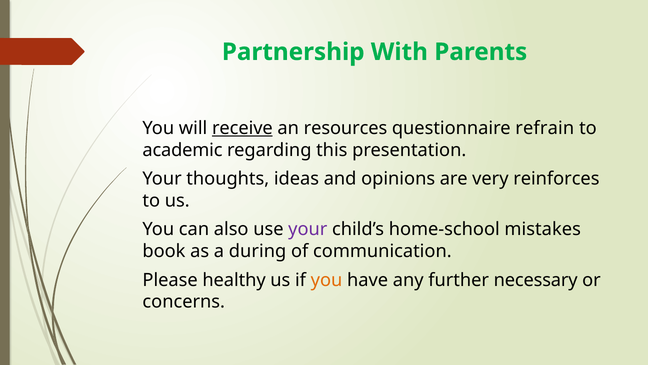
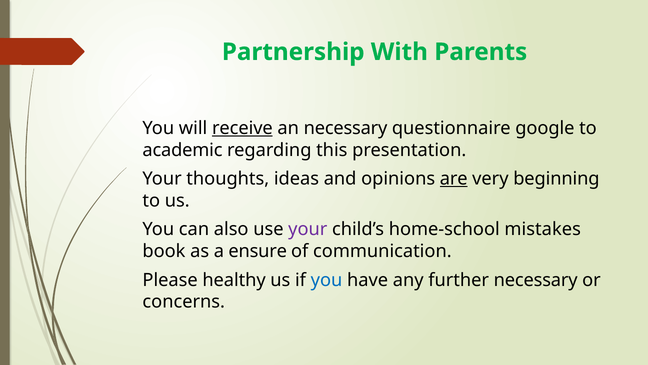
an resources: resources -> necessary
refrain: refrain -> google
are underline: none -> present
reinforces: reinforces -> beginning
during: during -> ensure
you at (327, 280) colour: orange -> blue
